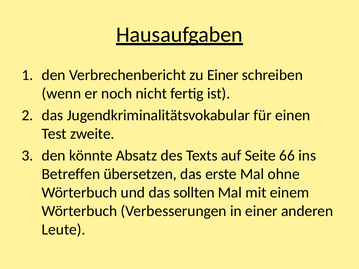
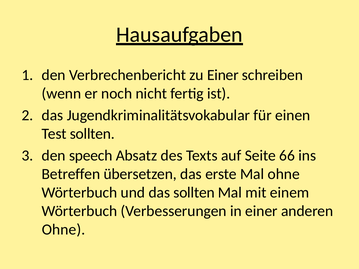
Test zweite: zweite -> sollten
könnte: könnte -> speech
Leute at (64, 230): Leute -> Ohne
